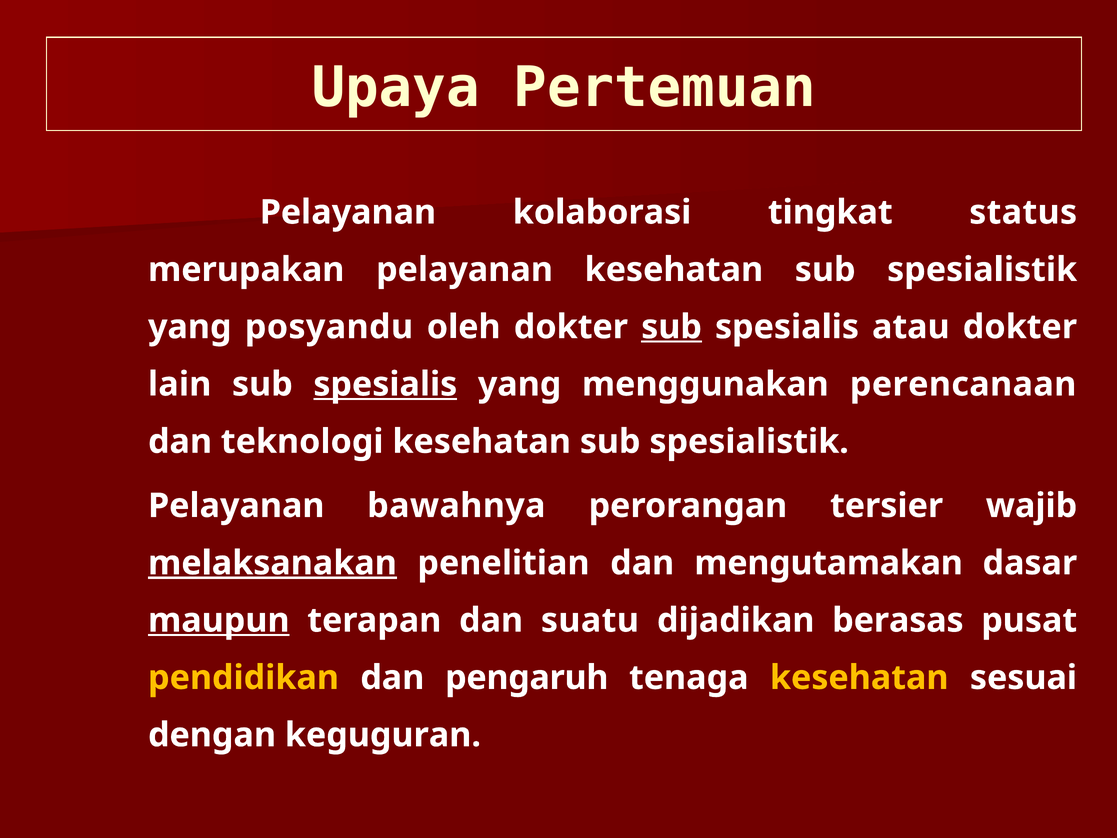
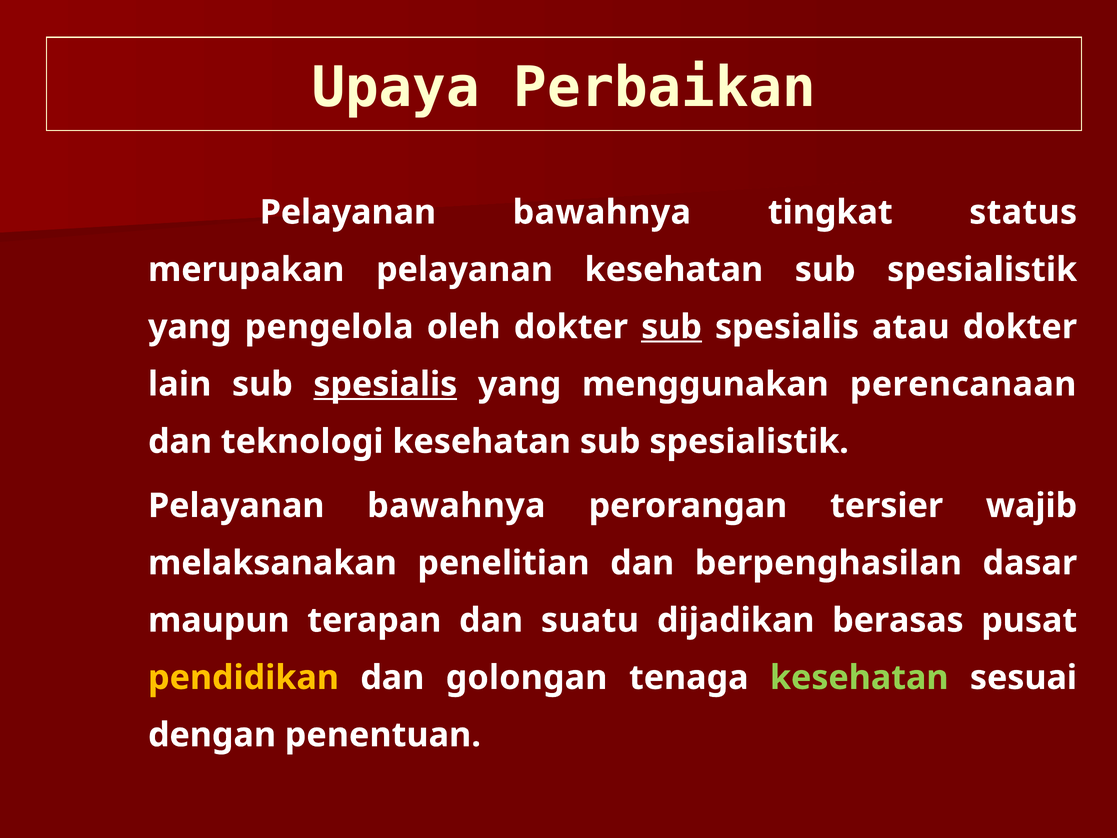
Pertemuan: Pertemuan -> Perbaikan
kolaborasi at (602, 212): kolaborasi -> bawahnya
posyandu: posyandu -> pengelola
melaksanakan underline: present -> none
mengutamakan: mengutamakan -> berpenghasilan
maupun underline: present -> none
pengaruh: pengaruh -> golongan
kesehatan at (859, 677) colour: yellow -> light green
keguguran: keguguran -> penentuan
